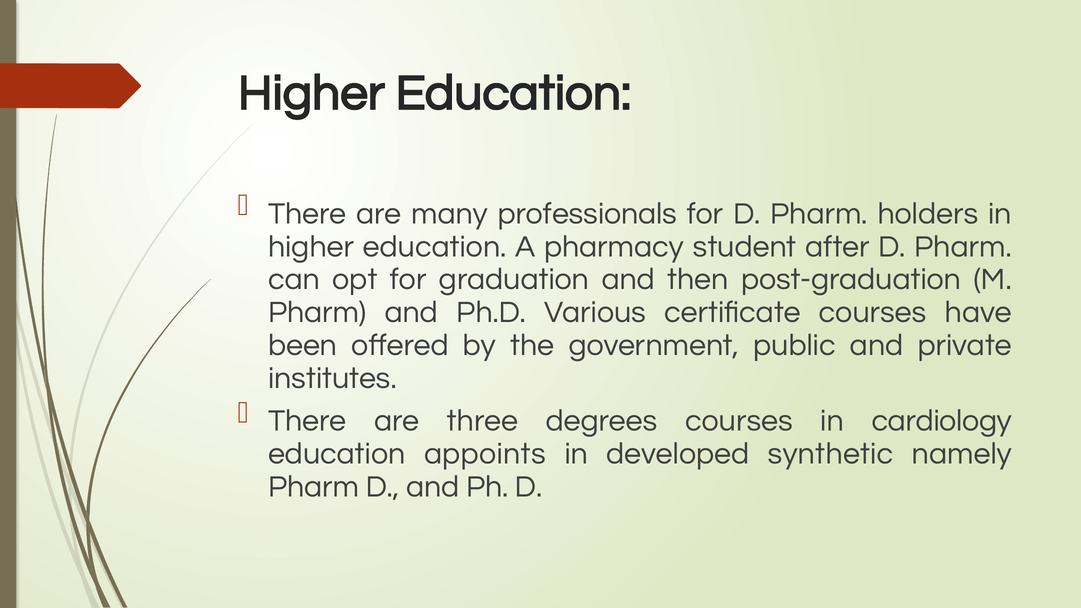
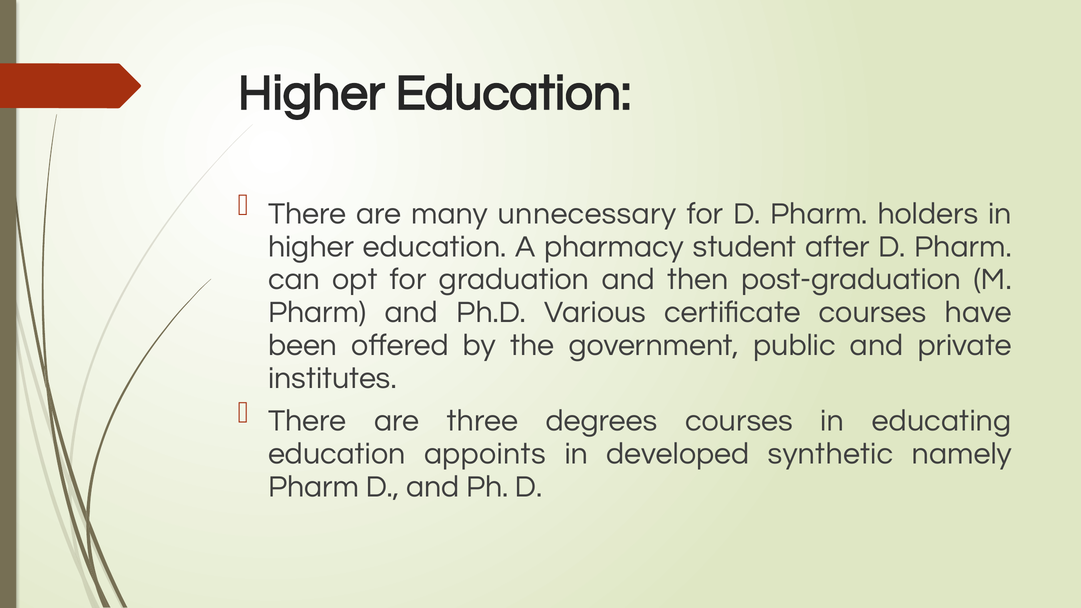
professionals: professionals -> unnecessary
cardiology: cardiology -> educating
